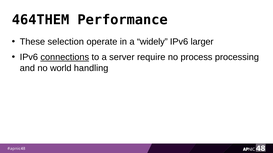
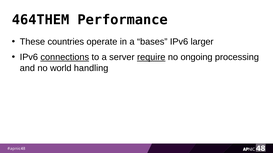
selection: selection -> countries
widely: widely -> bases
require underline: none -> present
process: process -> ongoing
